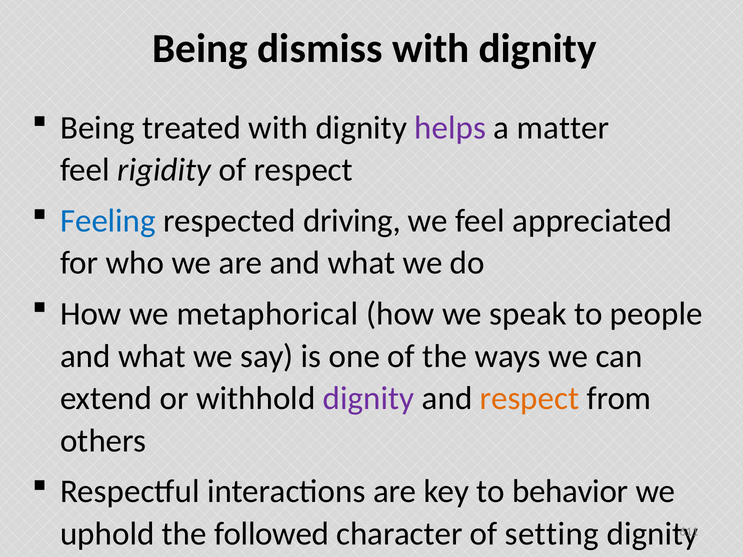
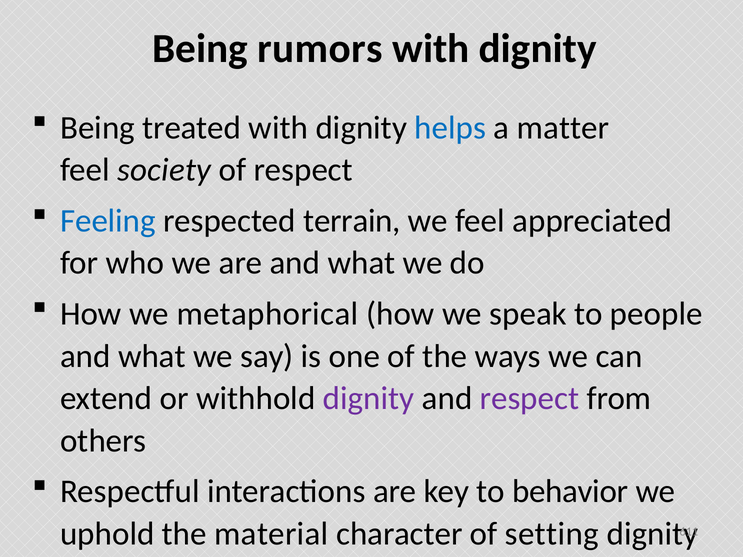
dismiss: dismiss -> rumors
helps colour: purple -> blue
rigidity: rigidity -> society
driving: driving -> terrain
respect at (529, 399) colour: orange -> purple
followed: followed -> material
